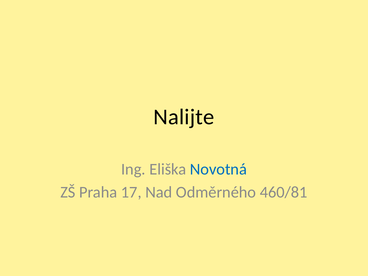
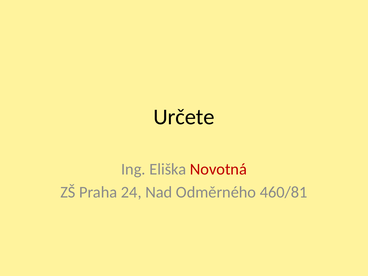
Nalijte: Nalijte -> Určete
Novotná colour: blue -> red
17: 17 -> 24
